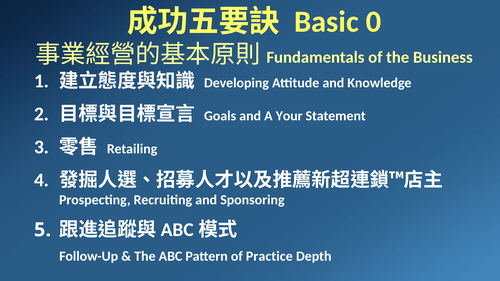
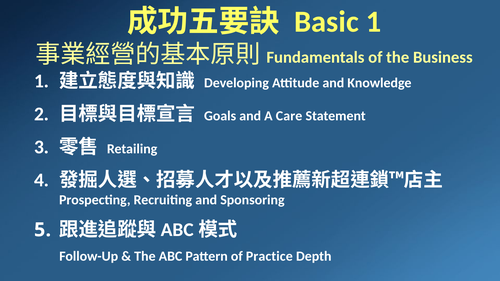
Basic 0: 0 -> 1
Your: Your -> Care
